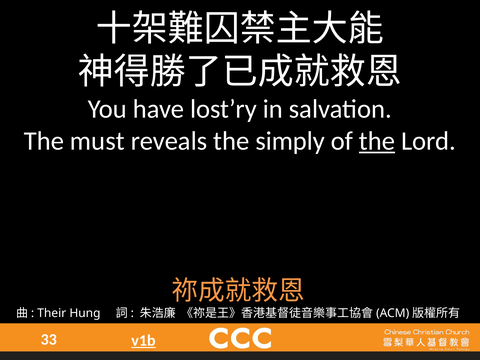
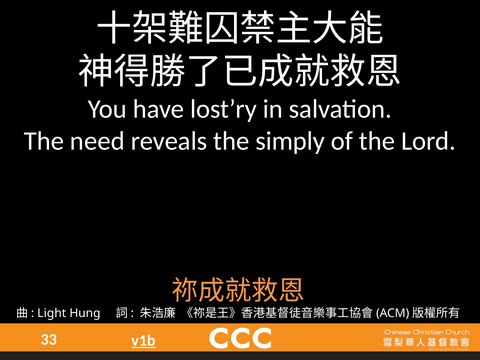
must: must -> need
the at (377, 141) underline: present -> none
Their: Their -> Light
